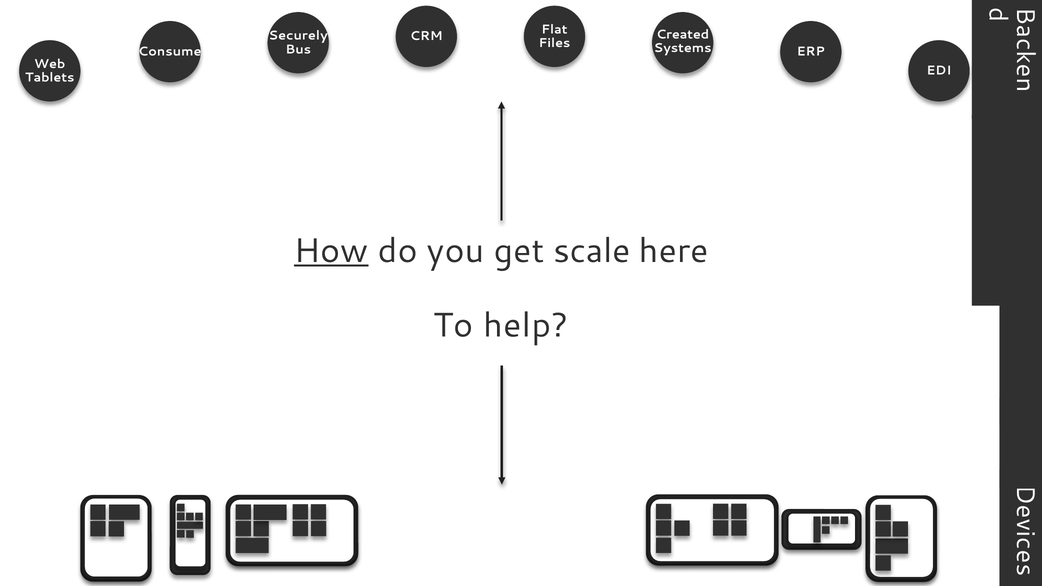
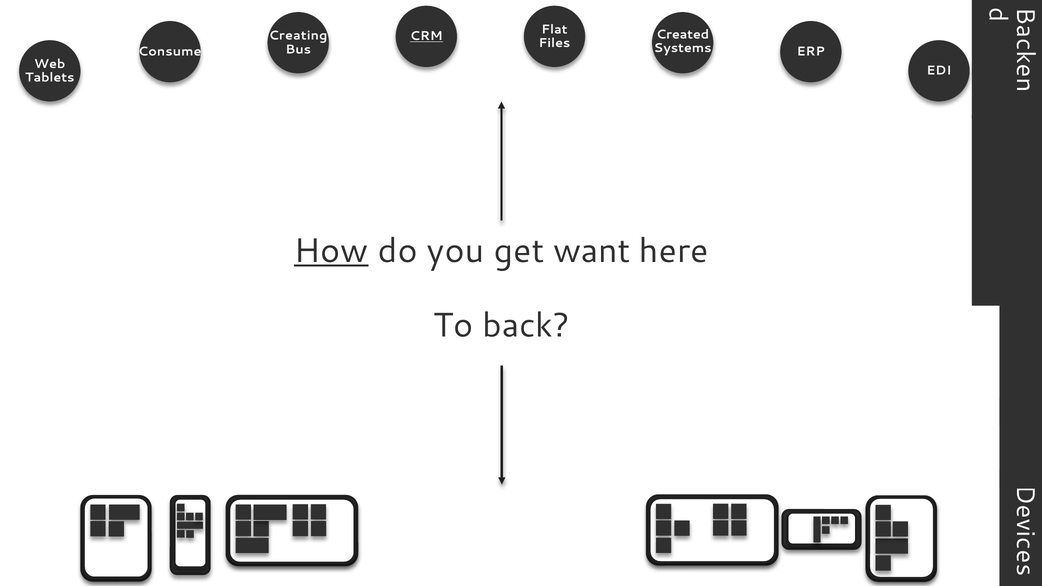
Securely: Securely -> Creating
CRM underline: none -> present
scale: scale -> want
help: help -> back
